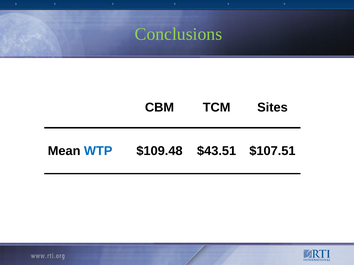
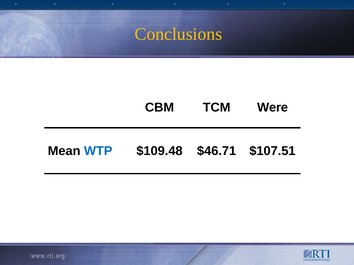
Conclusions colour: light green -> yellow
Sites: Sites -> Were
$43.51: $43.51 -> $46.71
